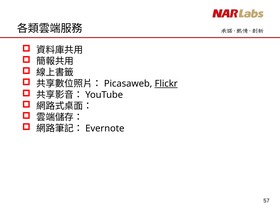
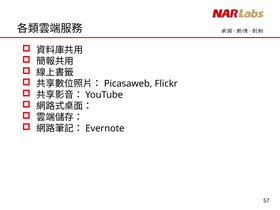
Flickr underline: present -> none
